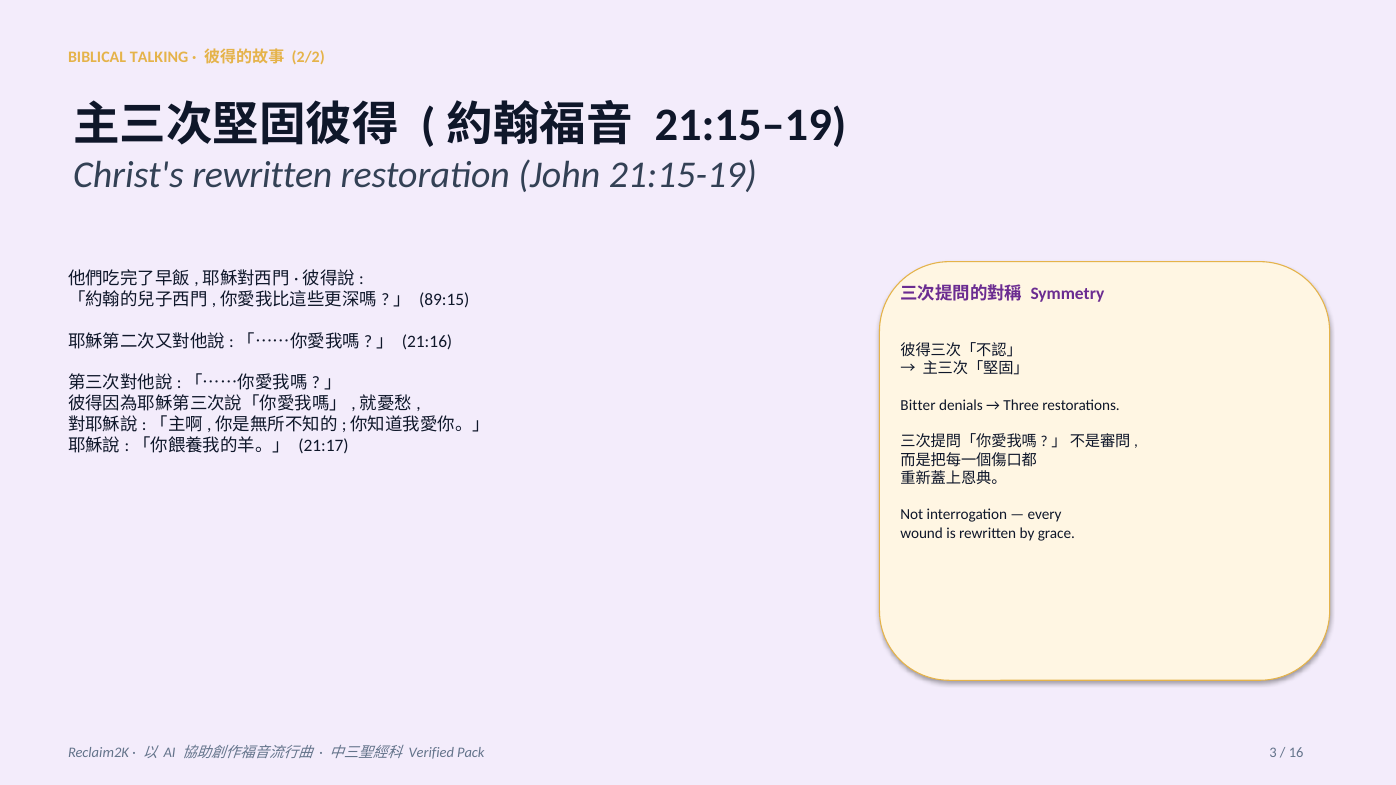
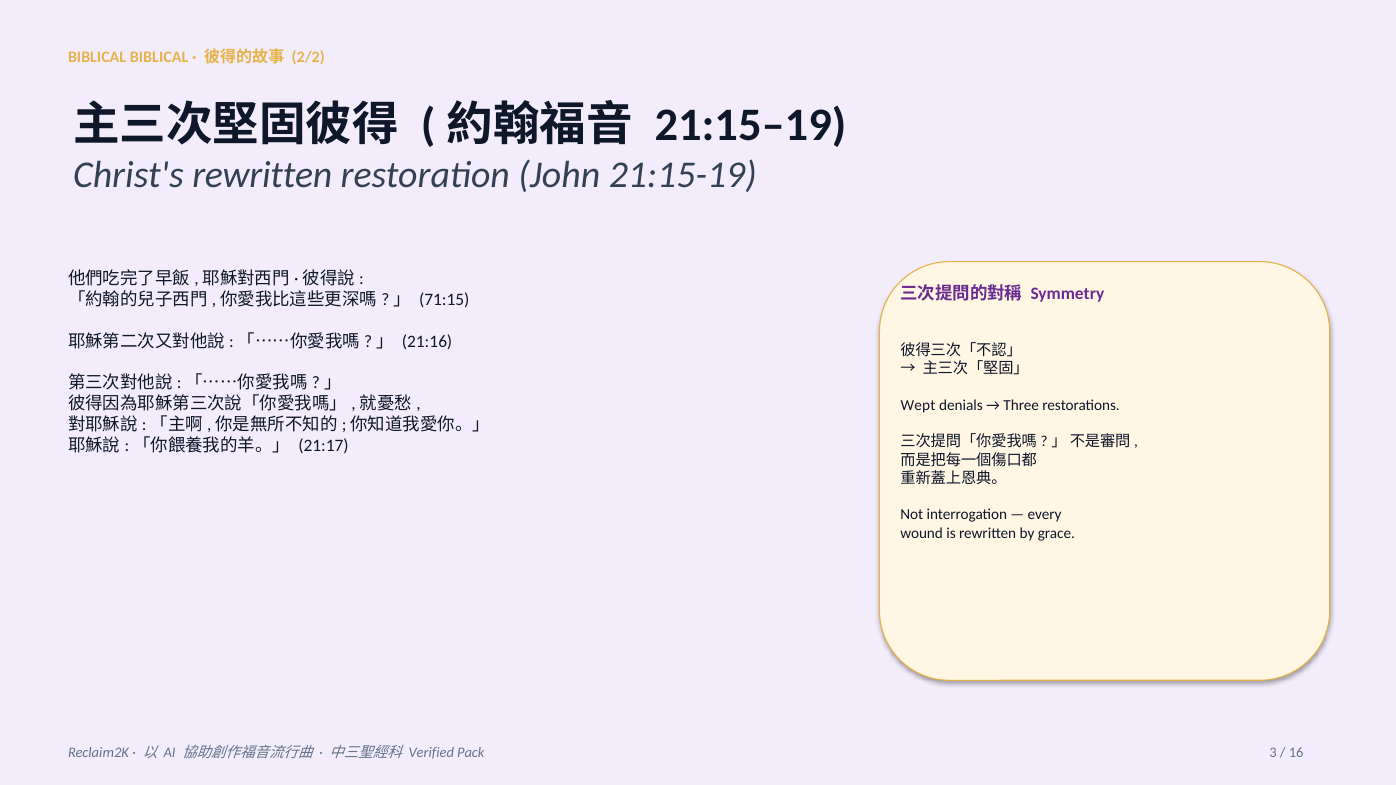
BIBLICAL TALKING: TALKING -> BIBLICAL
89:15: 89:15 -> 71:15
Bitter: Bitter -> Wept
